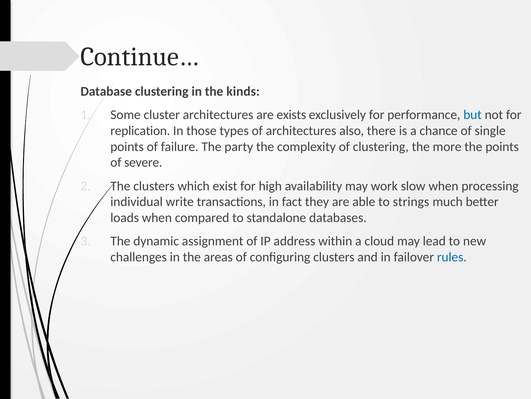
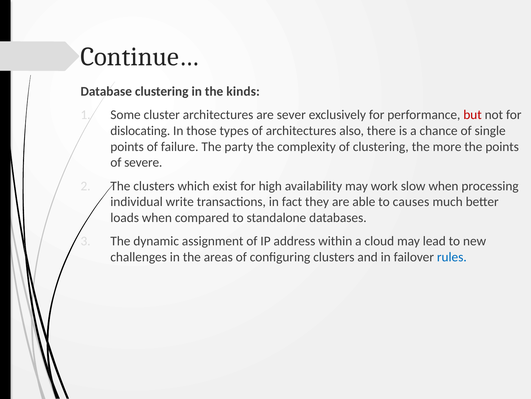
exists: exists -> sever
but colour: blue -> red
replication: replication -> dislocating
strings: strings -> causes
